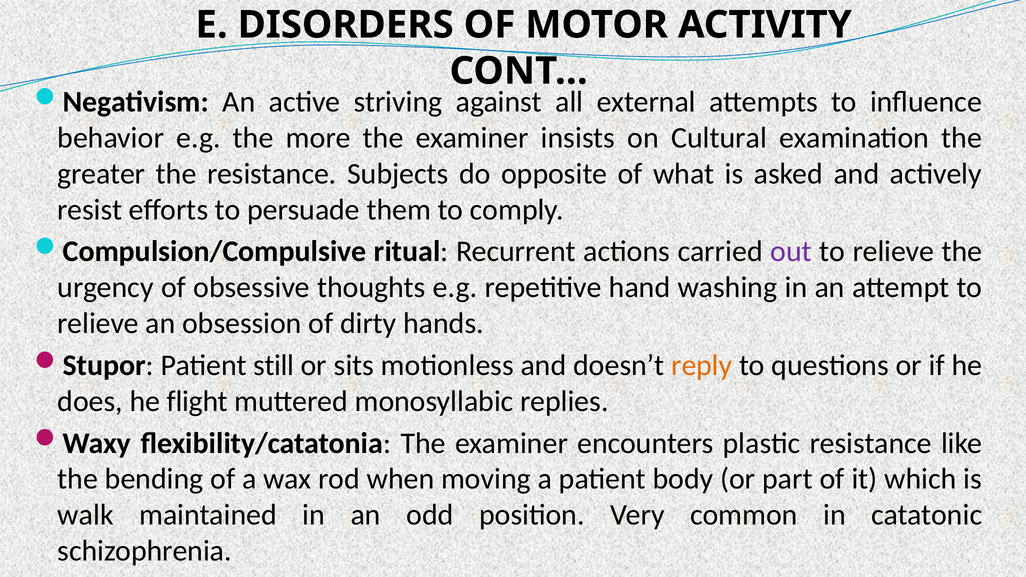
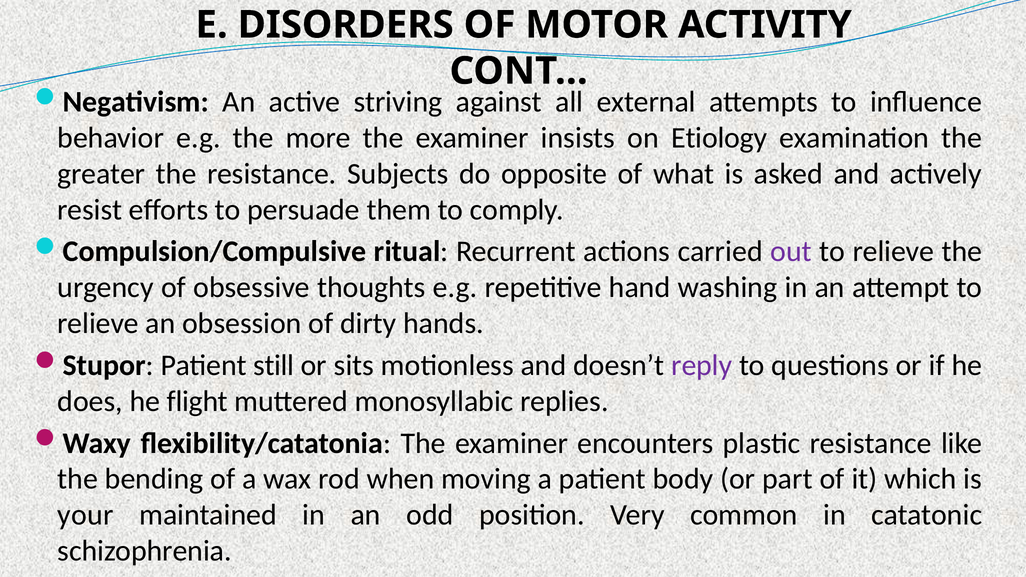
Cultural: Cultural -> Etiology
reply colour: orange -> purple
walk: walk -> your
